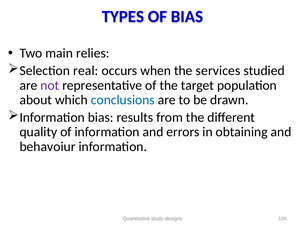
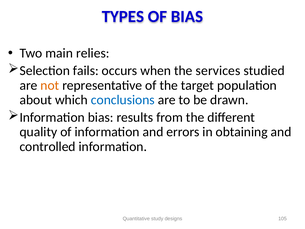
real: real -> fails
not colour: purple -> orange
behavoiur: behavoiur -> controlled
